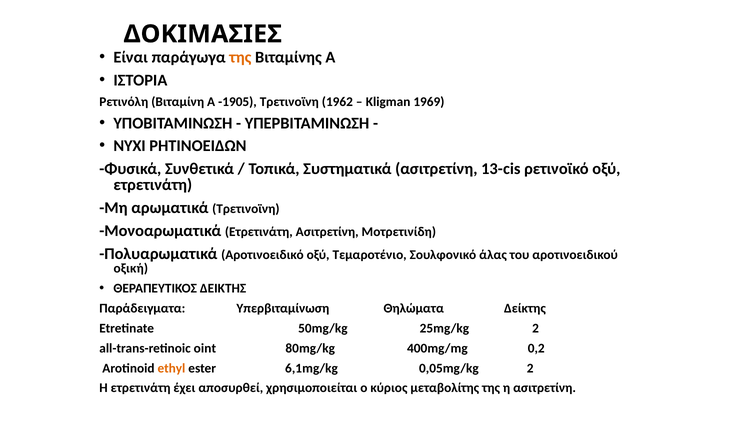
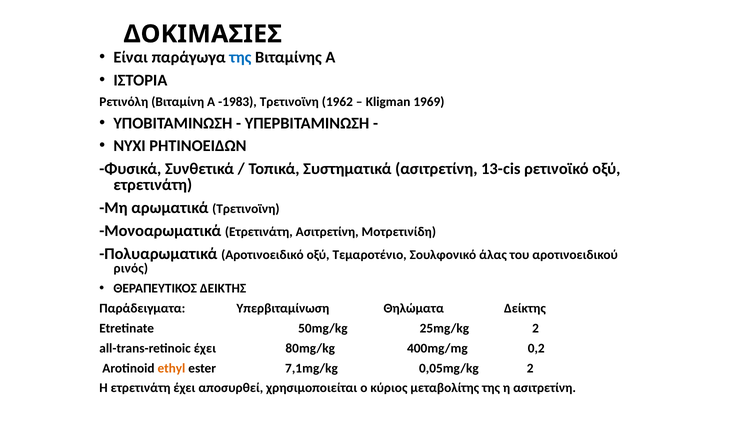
της at (240, 57) colour: orange -> blue
-1905: -1905 -> -1983
οξική: οξική -> ρινός
all-trans-retinoic oint: oint -> έχει
6,1mg/kg: 6,1mg/kg -> 7,1mg/kg
